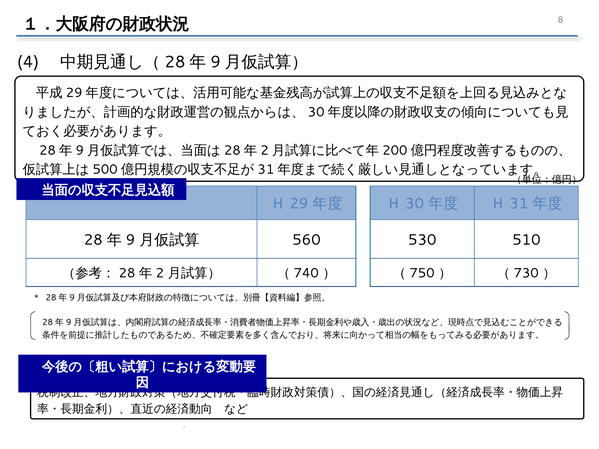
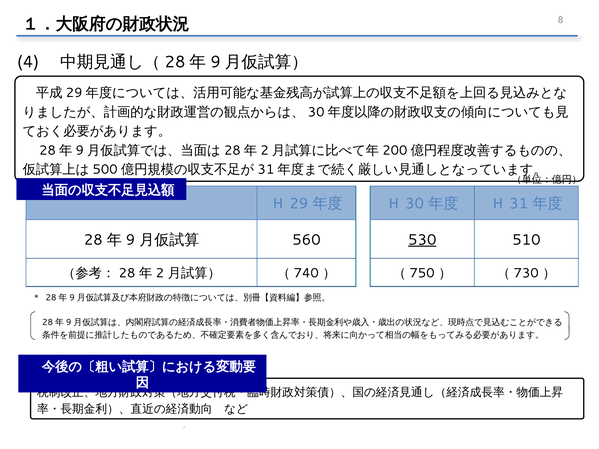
530 underline: none -> present
